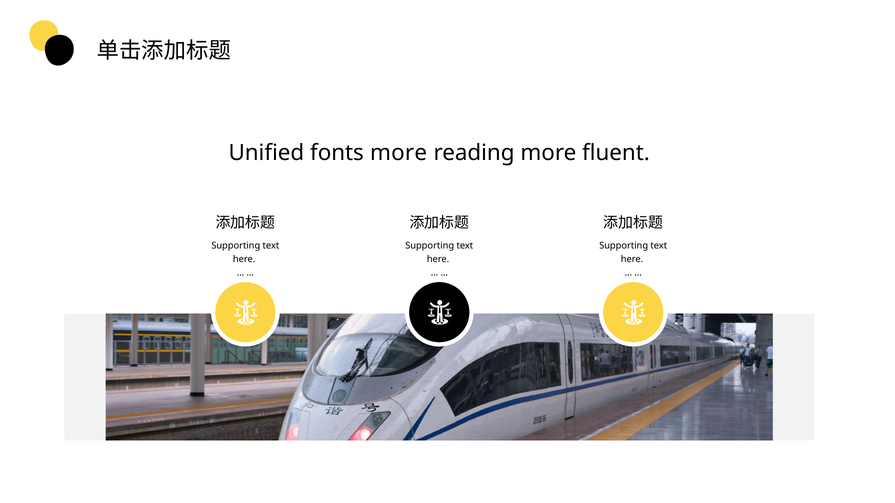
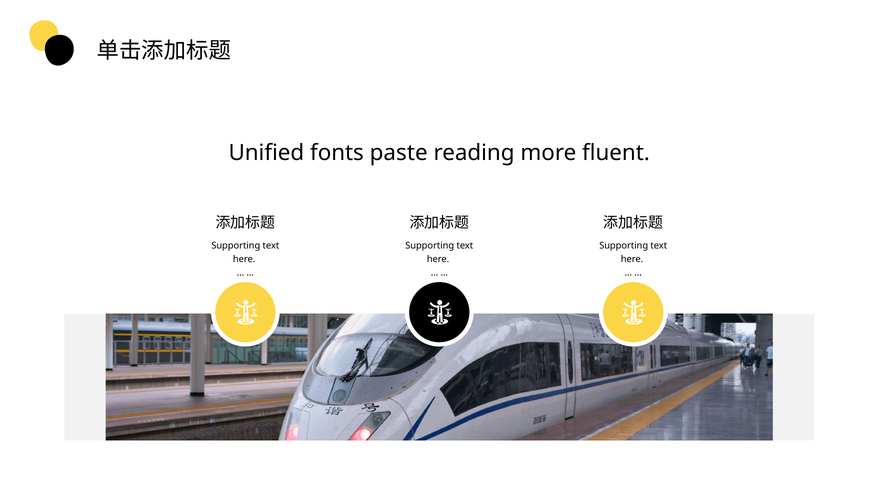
fonts more: more -> paste
